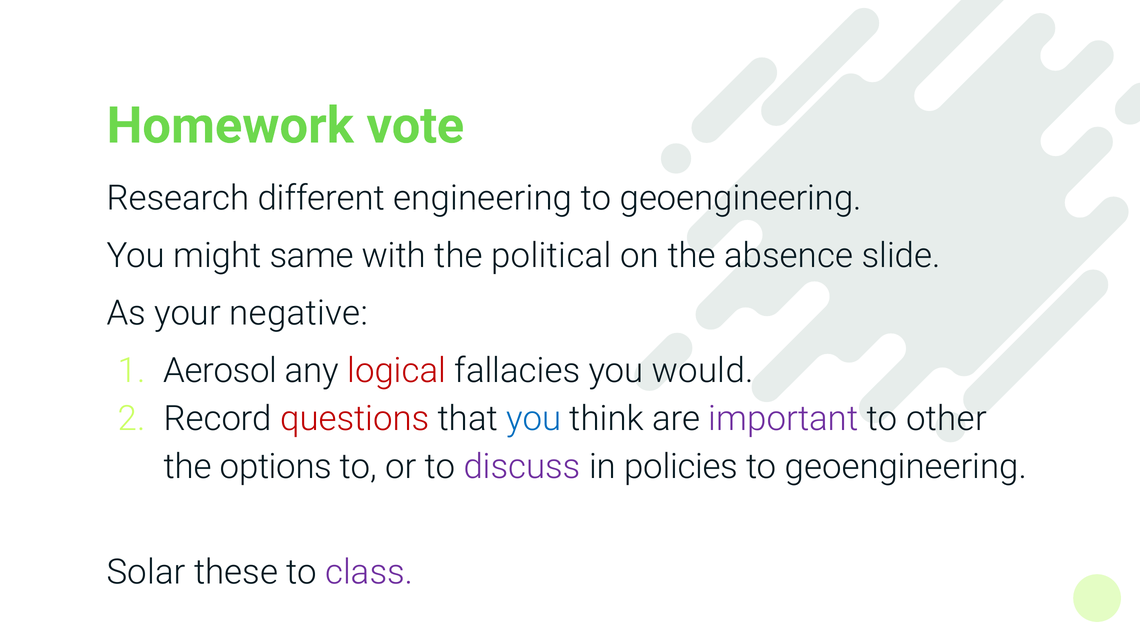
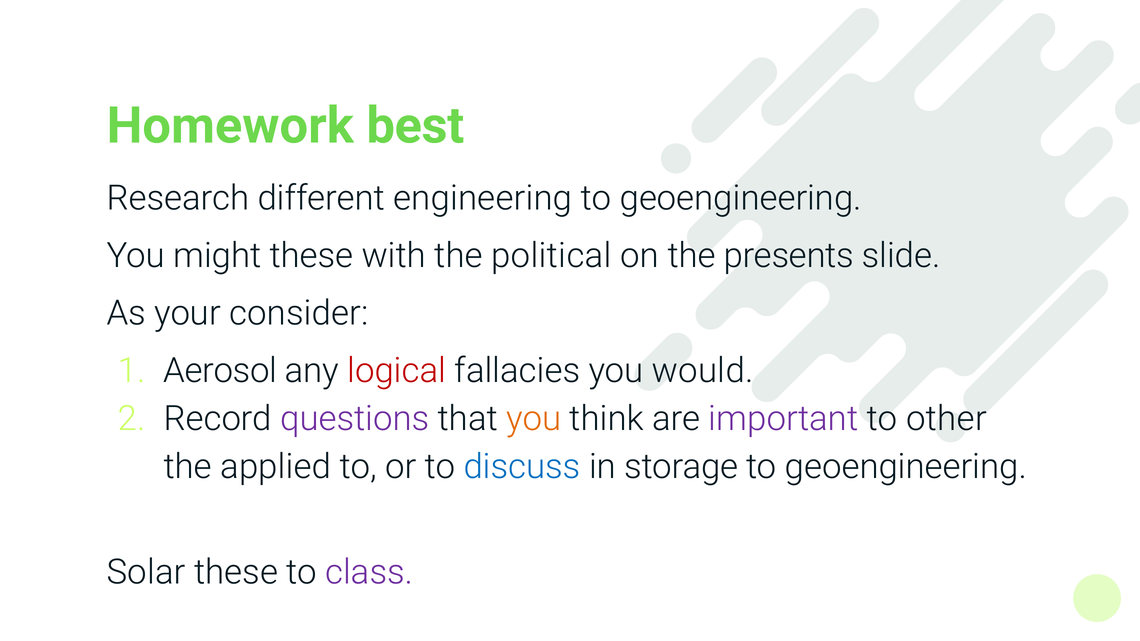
vote: vote -> best
might same: same -> these
absence: absence -> presents
negative: negative -> consider
questions colour: red -> purple
you at (534, 419) colour: blue -> orange
options: options -> applied
discuss colour: purple -> blue
policies: policies -> storage
